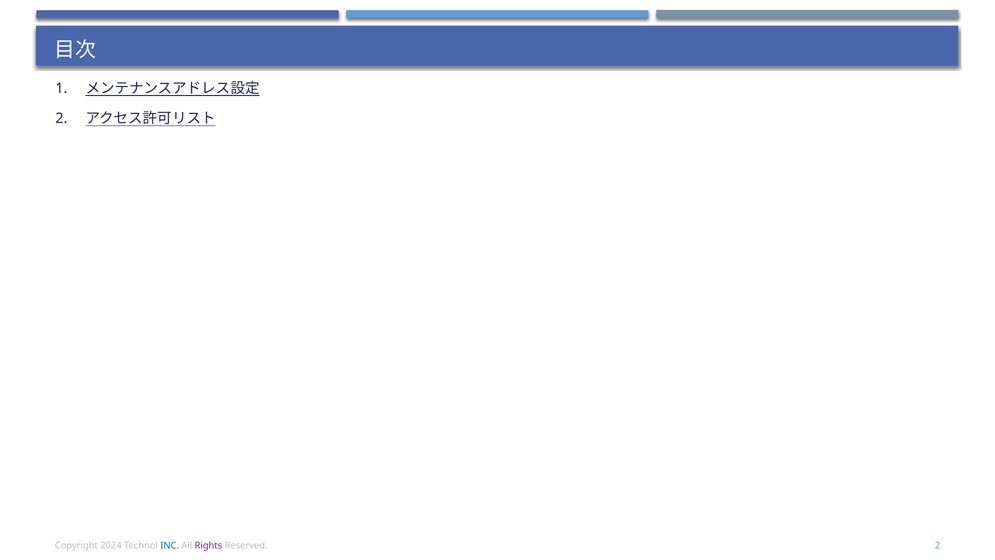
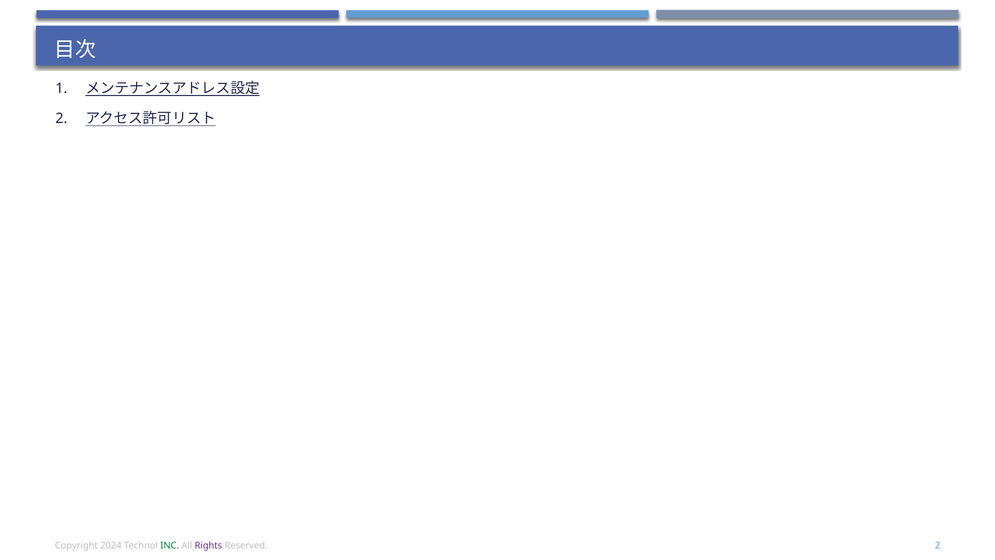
INC colour: blue -> green
